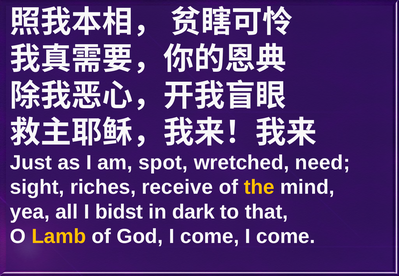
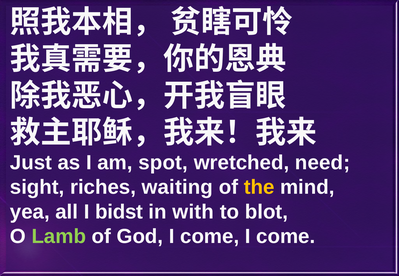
receive: receive -> waiting
dark: dark -> with
that: that -> blot
Lamb colour: yellow -> light green
